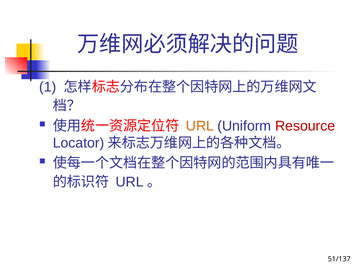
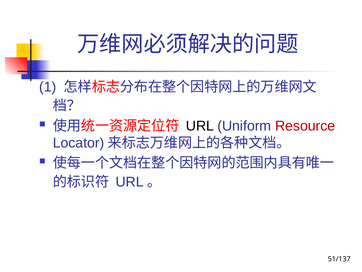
URL at (200, 126) colour: orange -> black
